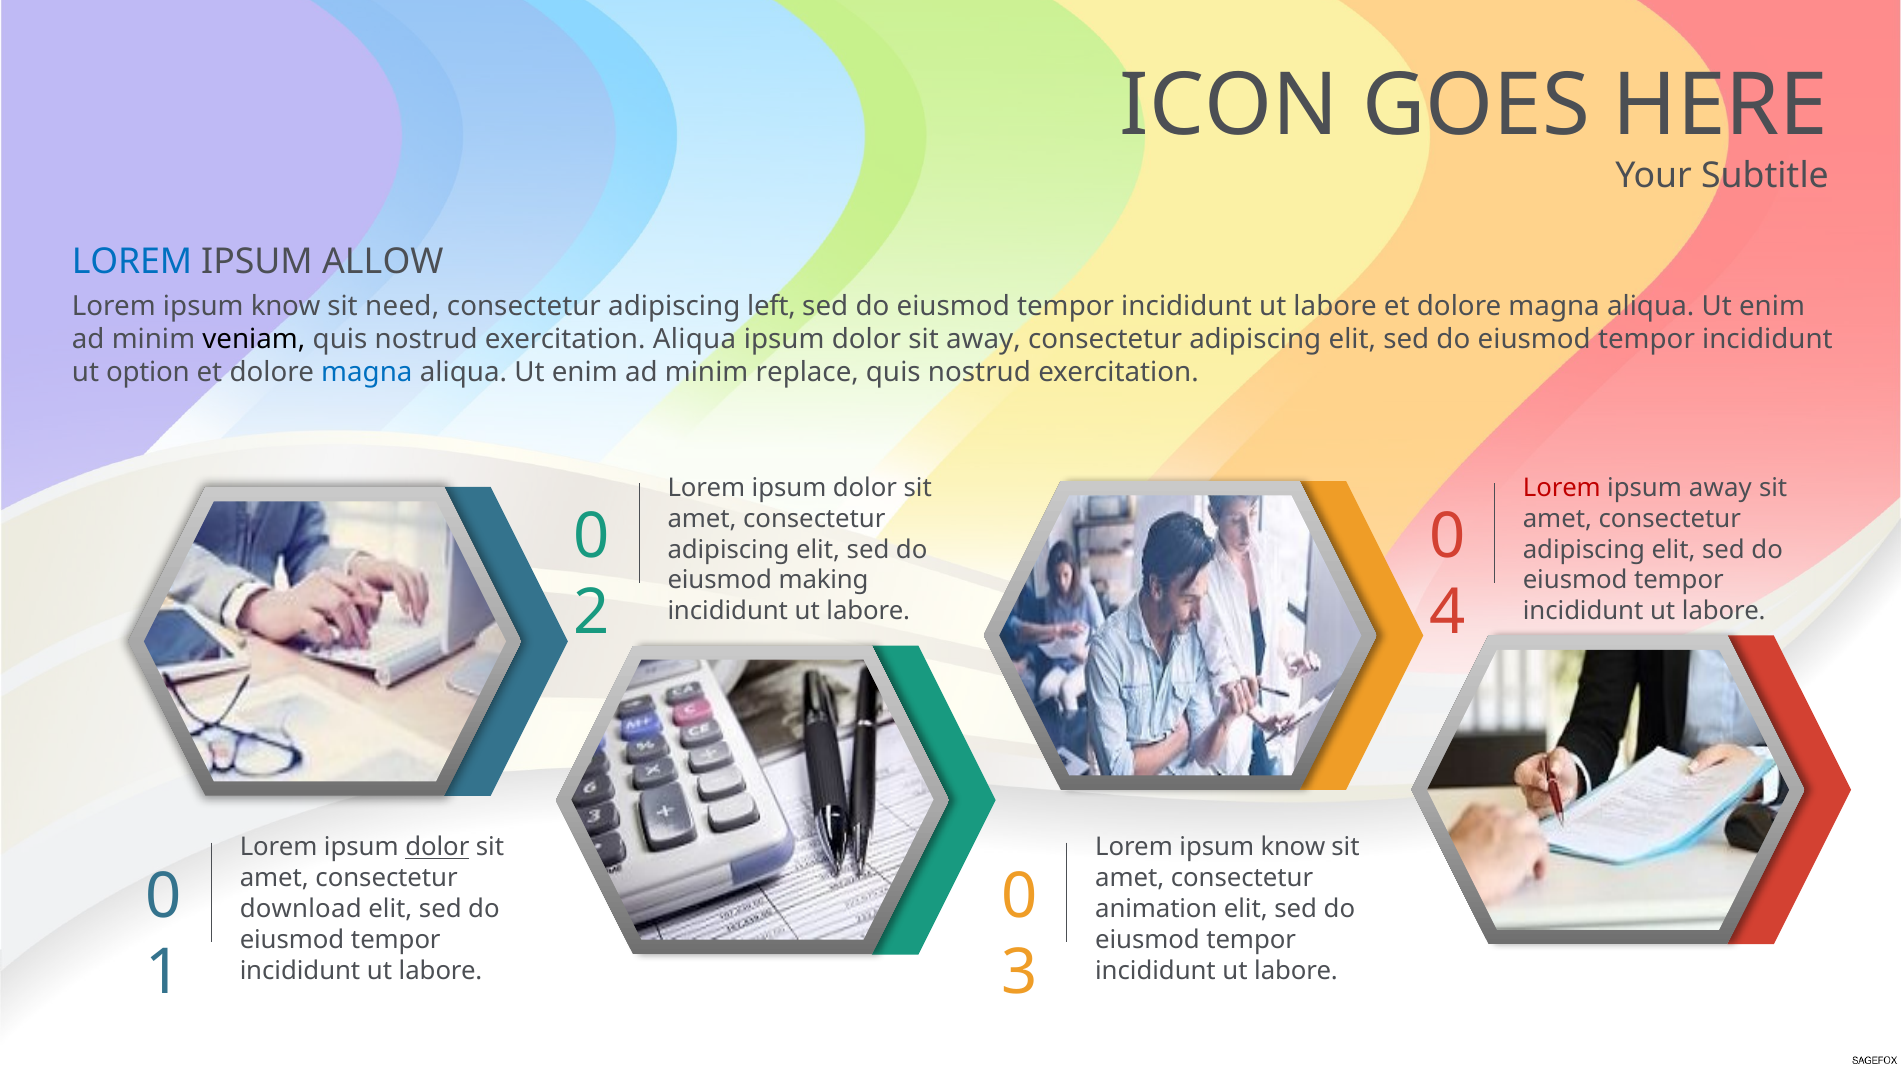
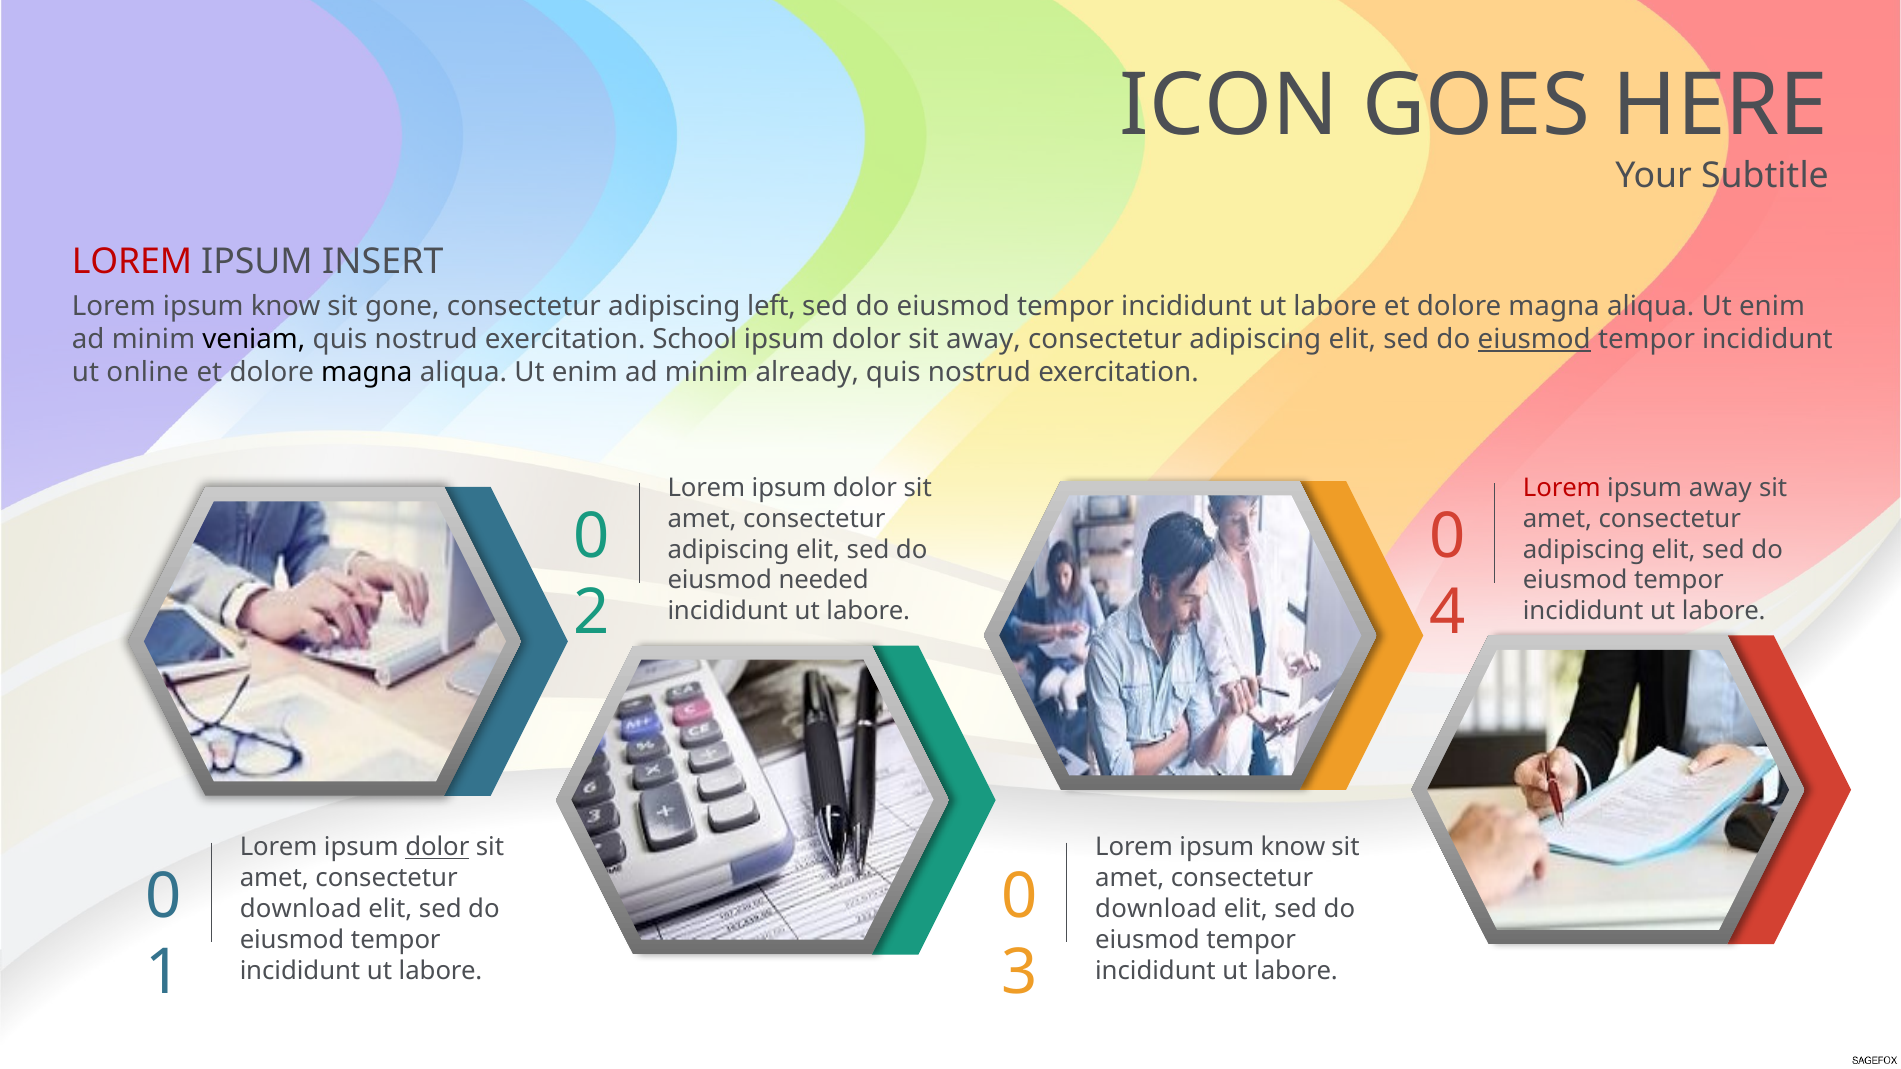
LOREM at (132, 261) colour: blue -> red
ALLOW: ALLOW -> INSERT
need: need -> gone
exercitation Aliqua: Aliqua -> School
eiusmod at (1534, 339) underline: none -> present
option: option -> online
magna at (367, 373) colour: blue -> black
replace: replace -> already
making: making -> needed
animation at (1156, 909): animation -> download
